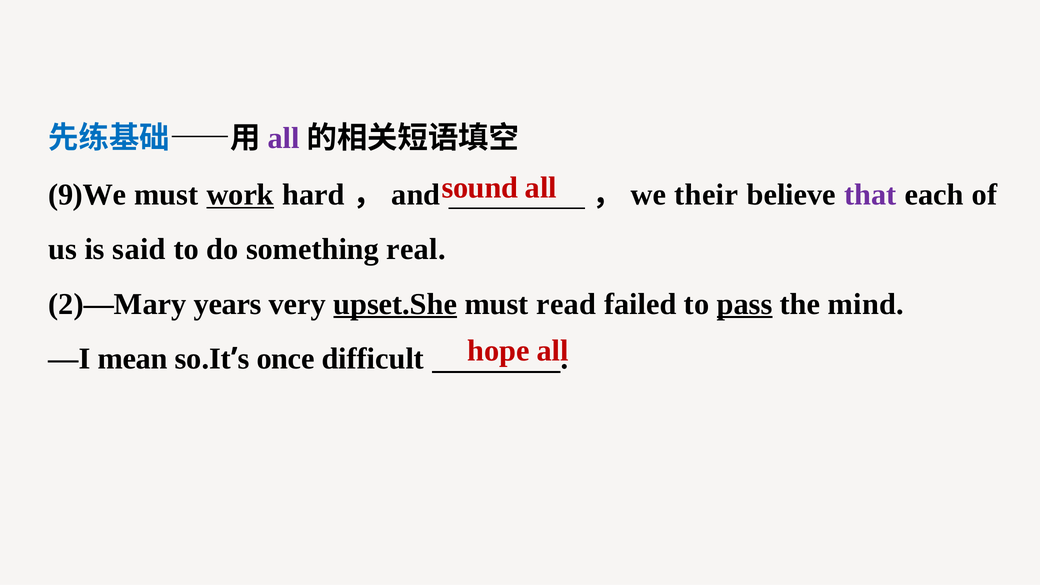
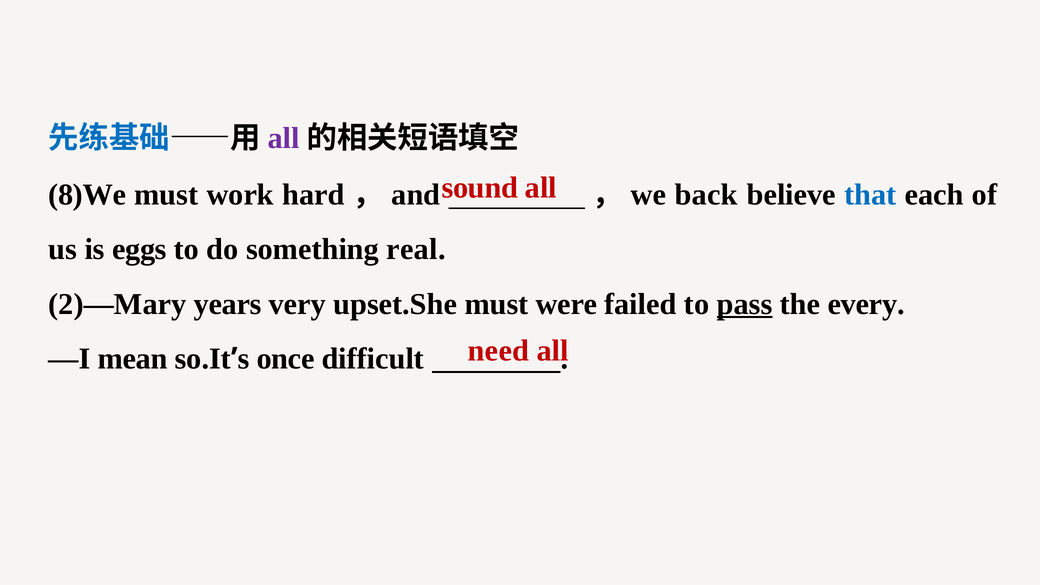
9)We: 9)We -> 8)We
work underline: present -> none
their: their -> back
that colour: purple -> blue
said: said -> eggs
upset.She underline: present -> none
read: read -> were
mind: mind -> every
hope: hope -> need
